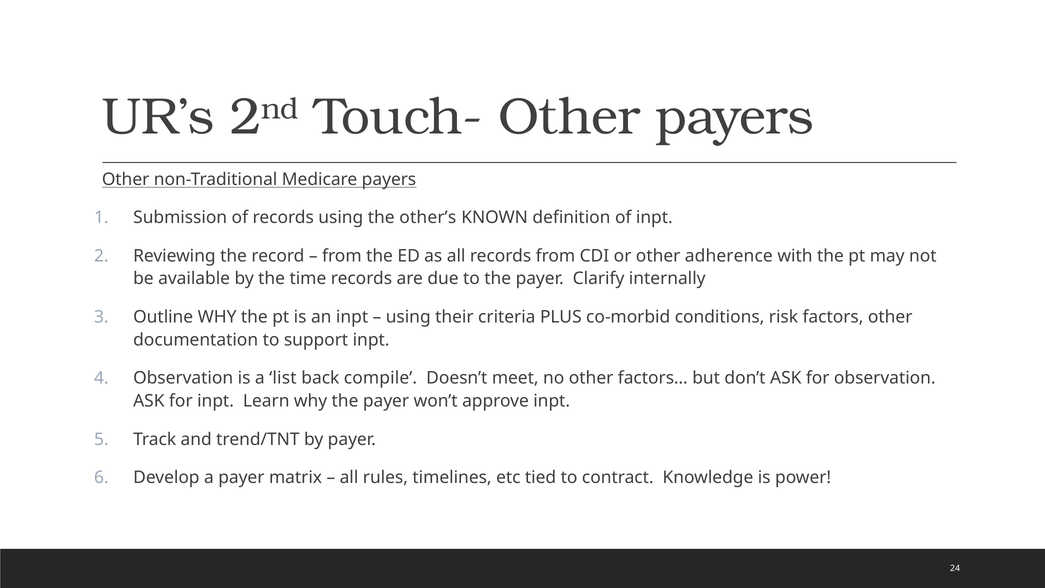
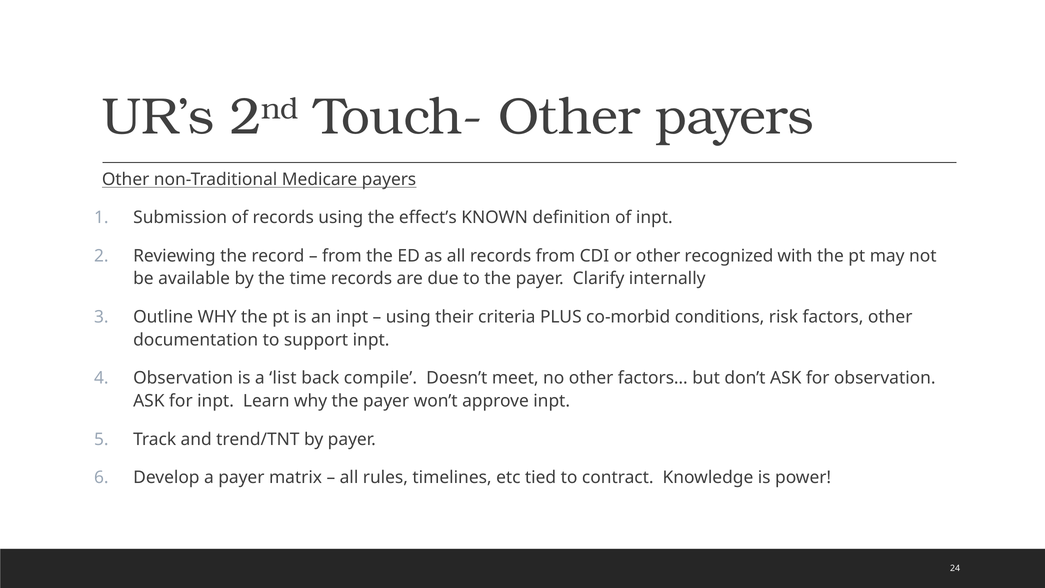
other’s: other’s -> effect’s
adherence: adherence -> recognized
